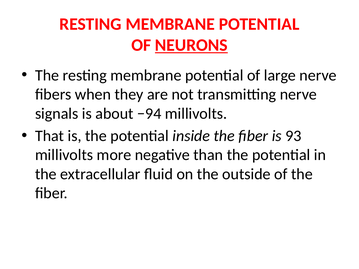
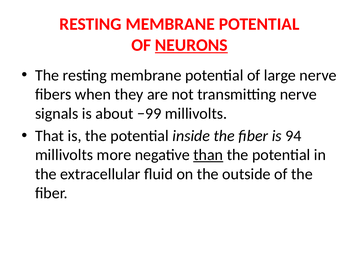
−94: −94 -> −99
93: 93 -> 94
than underline: none -> present
